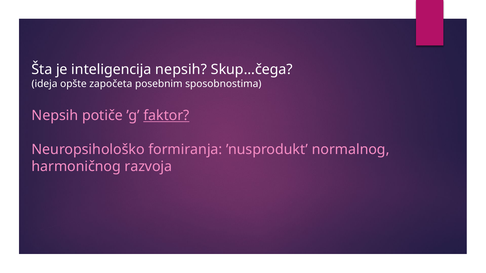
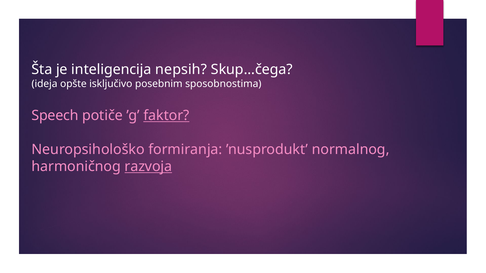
započeta: započeta -> isključivo
Nepsih at (55, 116): Nepsih -> Speech
razvoja underline: none -> present
